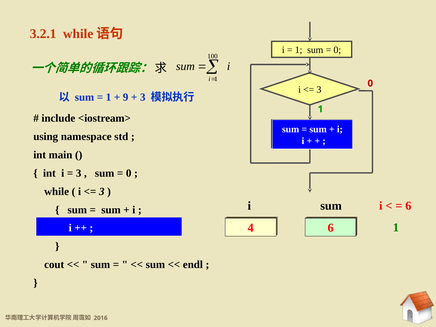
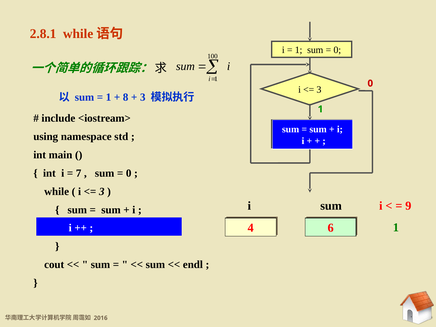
3.2.1: 3.2.1 -> 2.8.1
9: 9 -> 8
3 at (79, 173): 3 -> 7
6 at (408, 206): 6 -> 9
